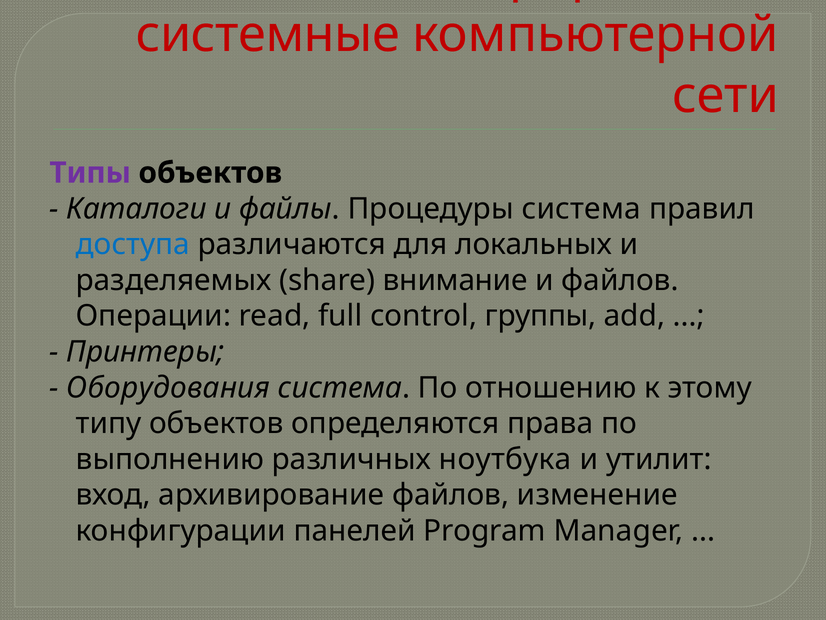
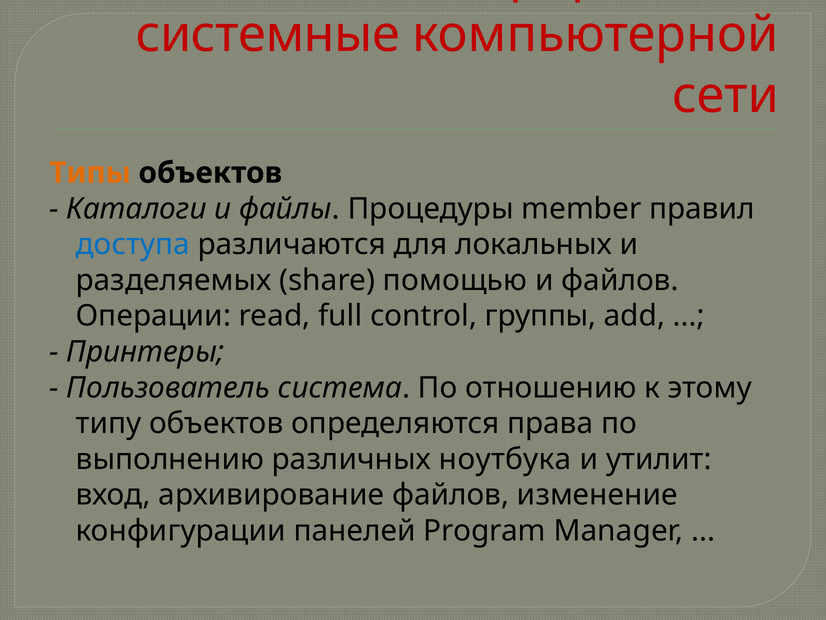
Типы colour: purple -> orange
Процедуры система: система -> member
внимание: внимание -> помощью
Оборудования: Оборудования -> Пользователь
